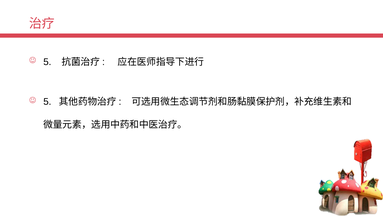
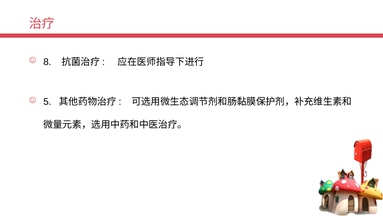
5 at (47, 62): 5 -> 8
